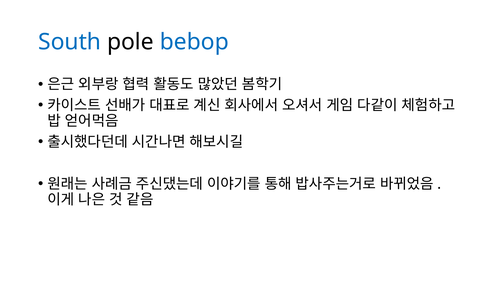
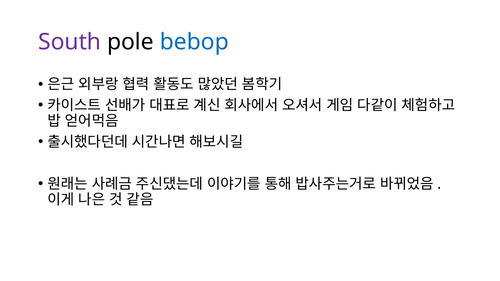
South colour: blue -> purple
